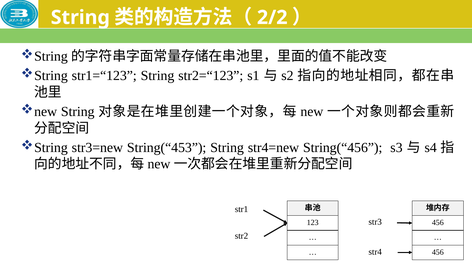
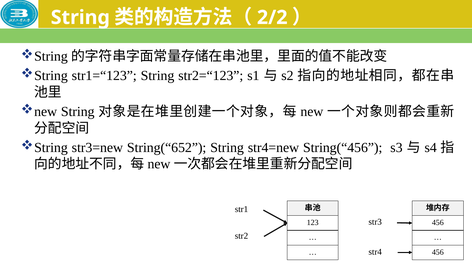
String(“453: String(“453 -> String(“652
